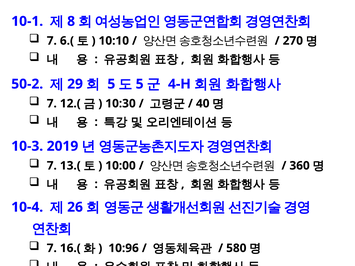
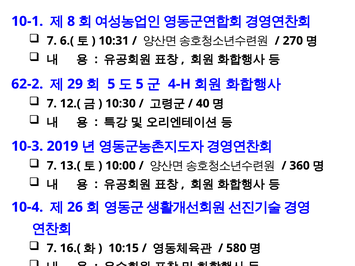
10:10: 10:10 -> 10:31
50-2: 50-2 -> 62-2
10:96: 10:96 -> 10:15
